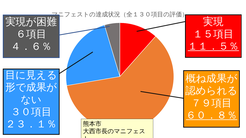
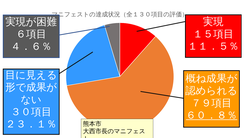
１１．５％ underline: present -> none
